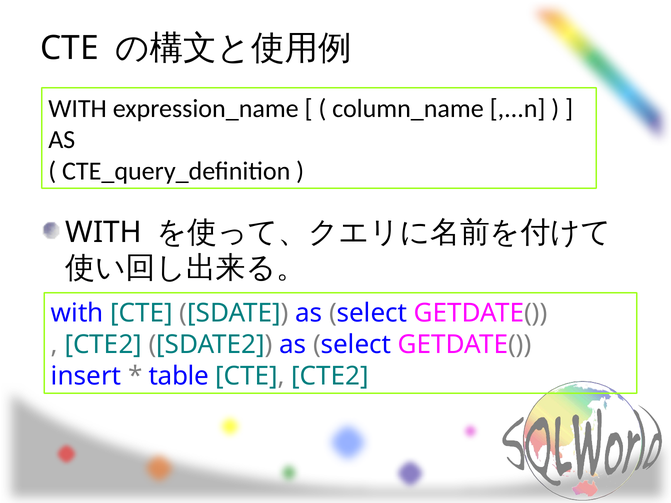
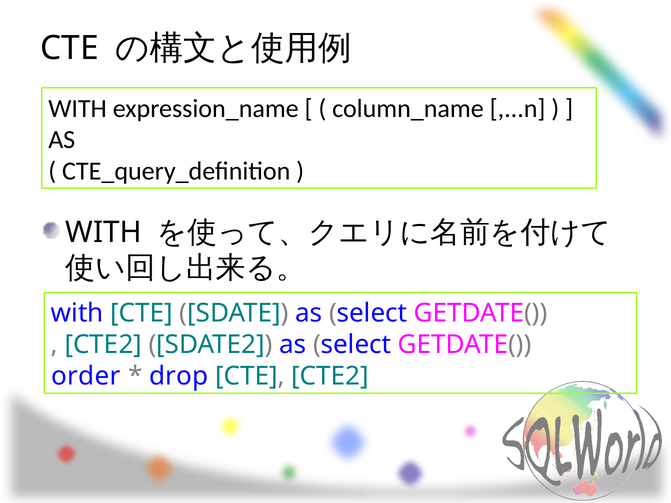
insert: insert -> order
table: table -> drop
